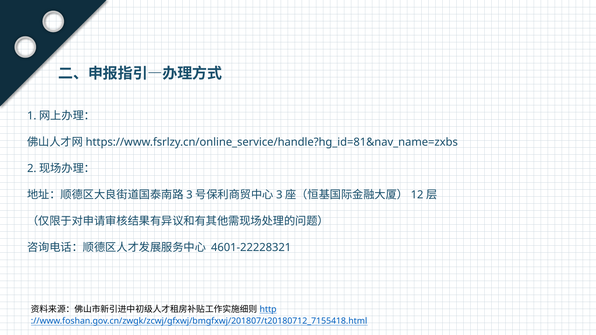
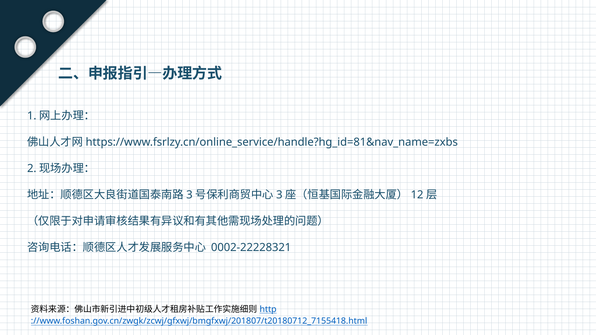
4601-22228321: 4601-22228321 -> 0002-22228321
